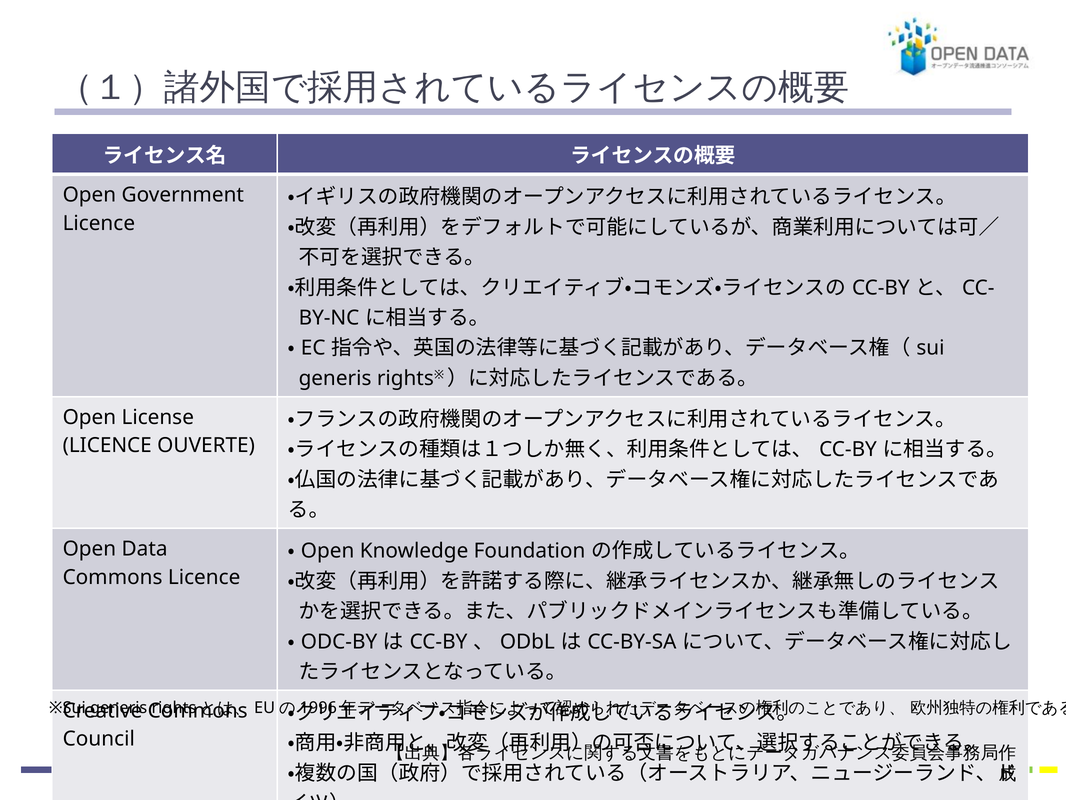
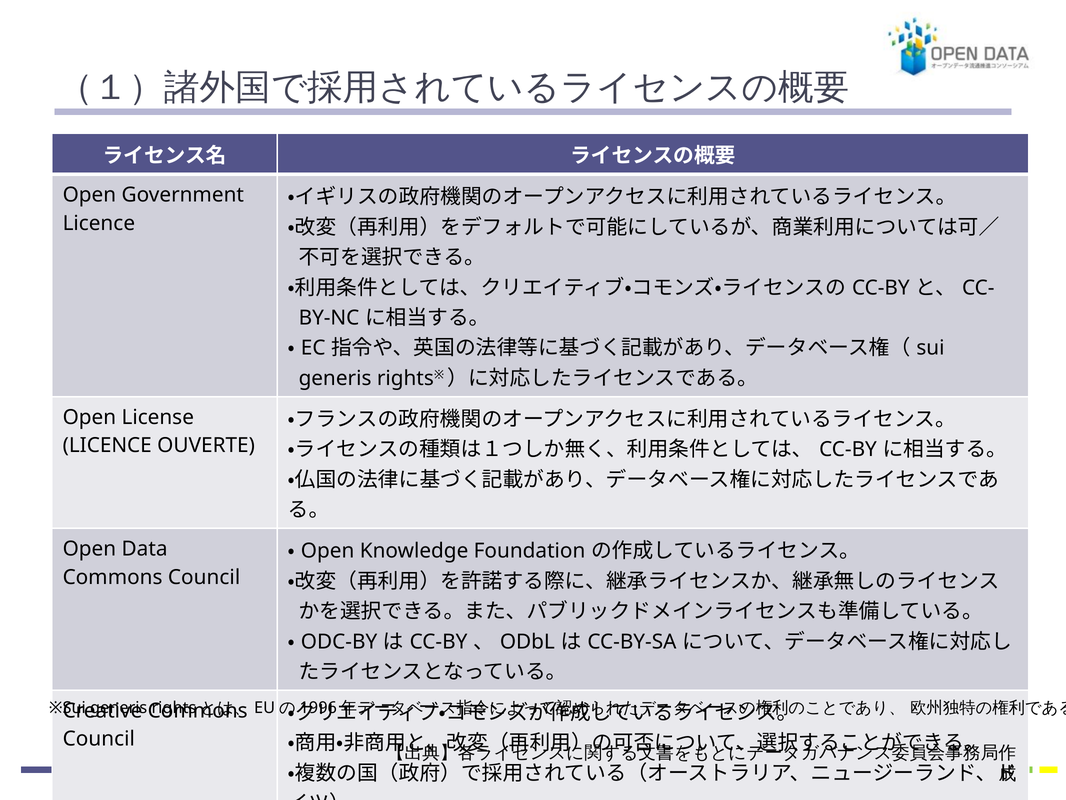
Licence at (204, 577): Licence -> Council
